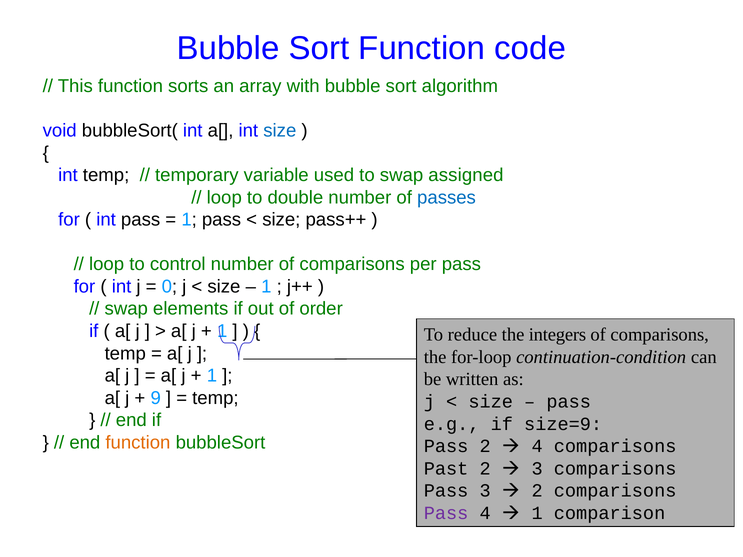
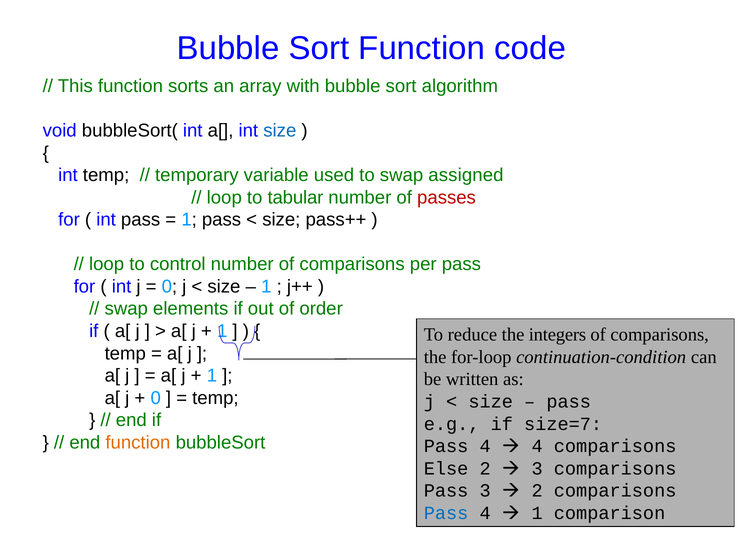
double: double -> tabular
passes colour: blue -> red
9 at (156, 398): 9 -> 0
size=9: size=9 -> size=7
2 at (485, 446): 2 -> 4
Past: Past -> Else
Pass at (446, 513) colour: purple -> blue
